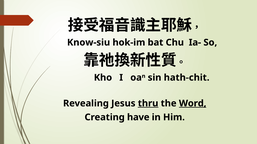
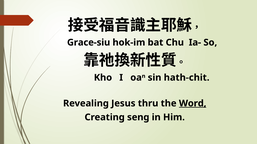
Know-siu: Know-siu -> Grace-siu
thru underline: present -> none
have: have -> seng
